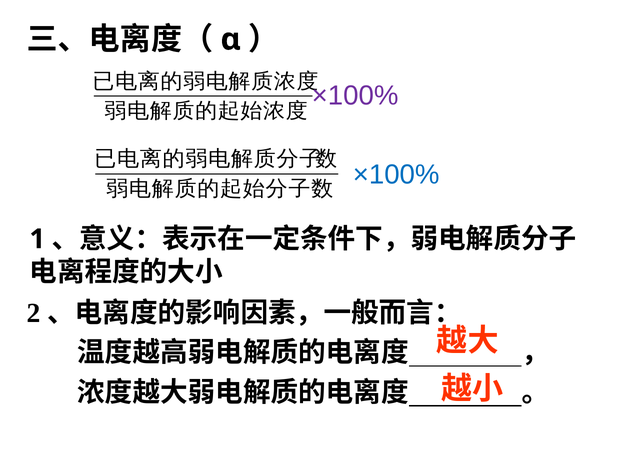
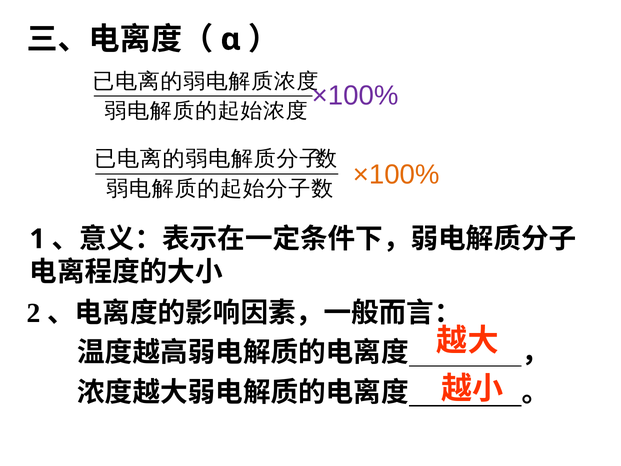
×100% at (396, 175) colour: blue -> orange
